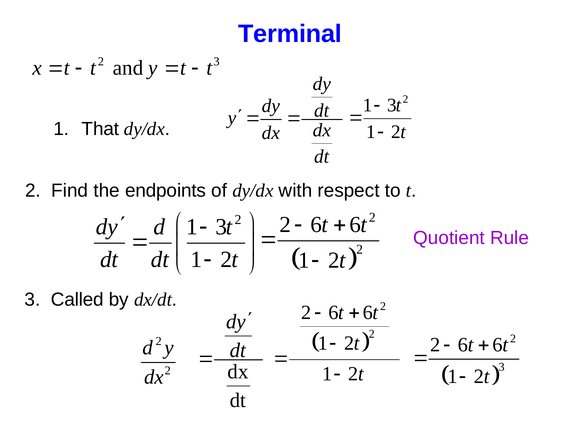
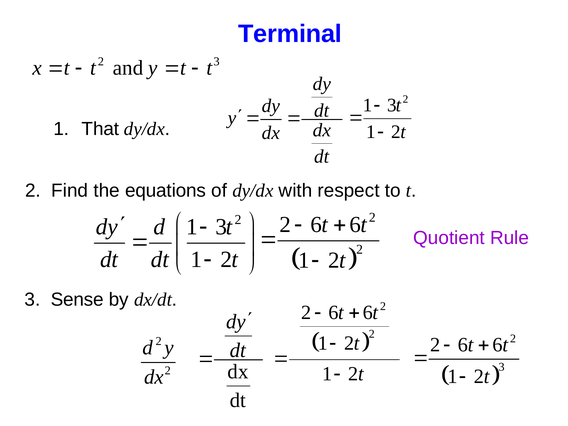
endpoints: endpoints -> equations
Called: Called -> Sense
